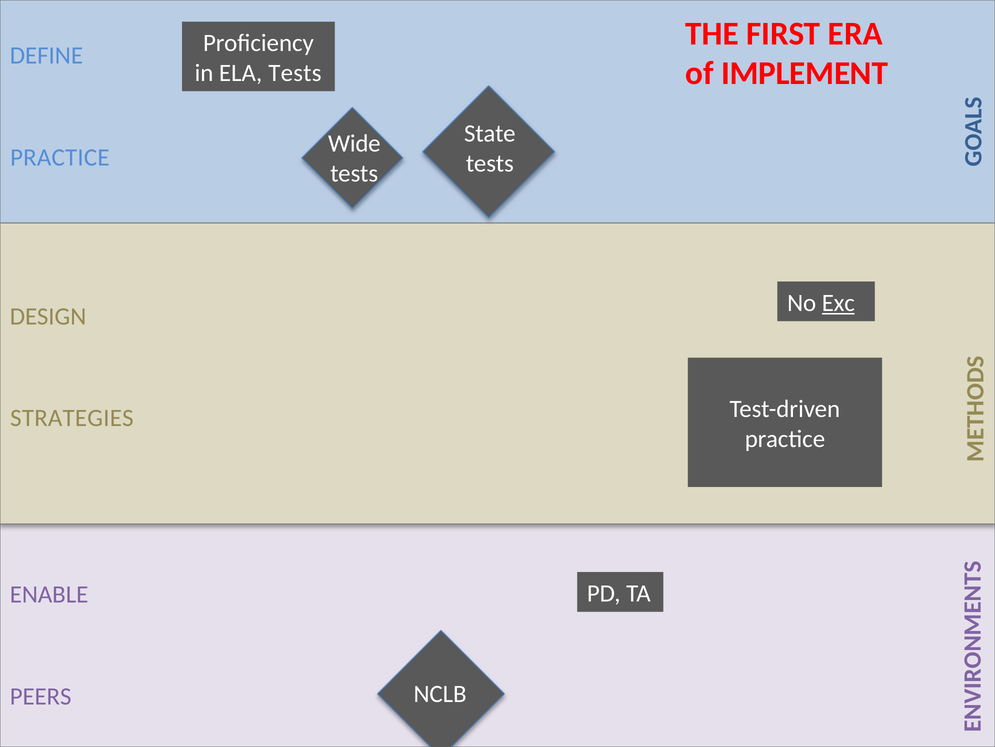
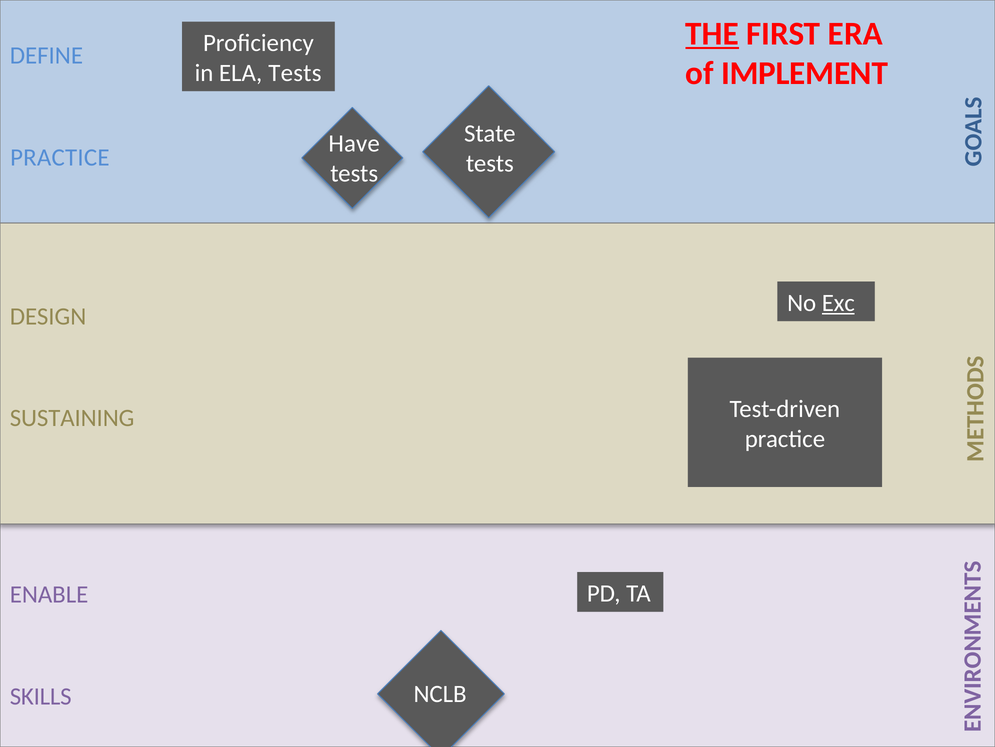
THE underline: none -> present
Wide: Wide -> Have
STRATEGIES: STRATEGIES -> SUSTAINING
PEERS: PEERS -> SKILLS
